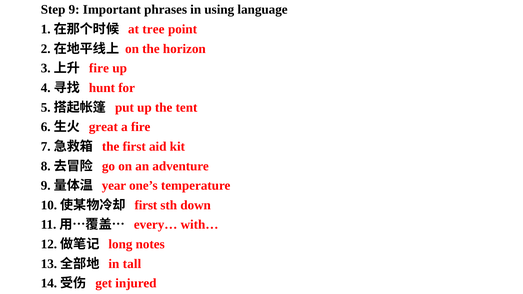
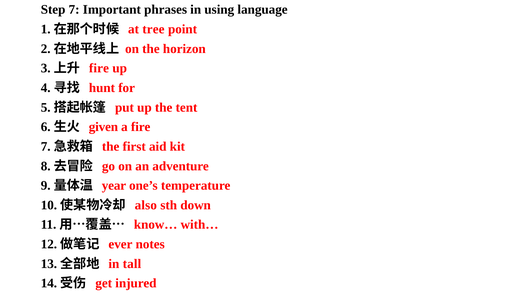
9: 9 -> 7
great: great -> given
first at (146, 205): first -> also
every…: every… -> know…
long: long -> ever
